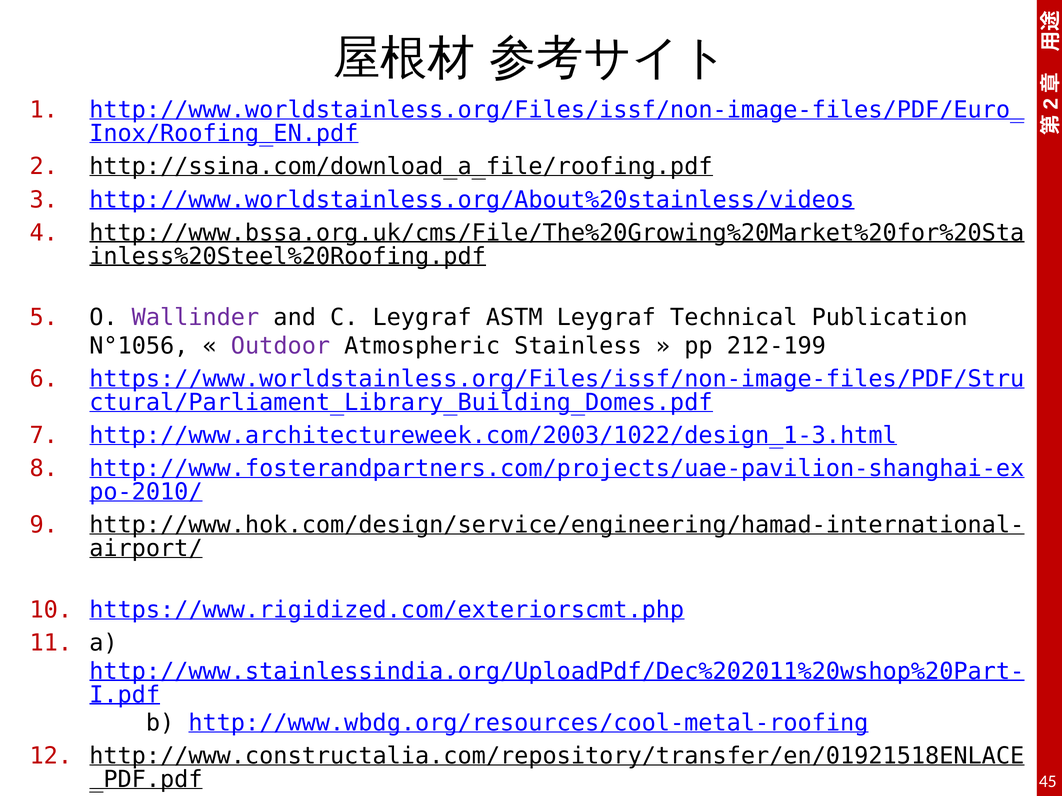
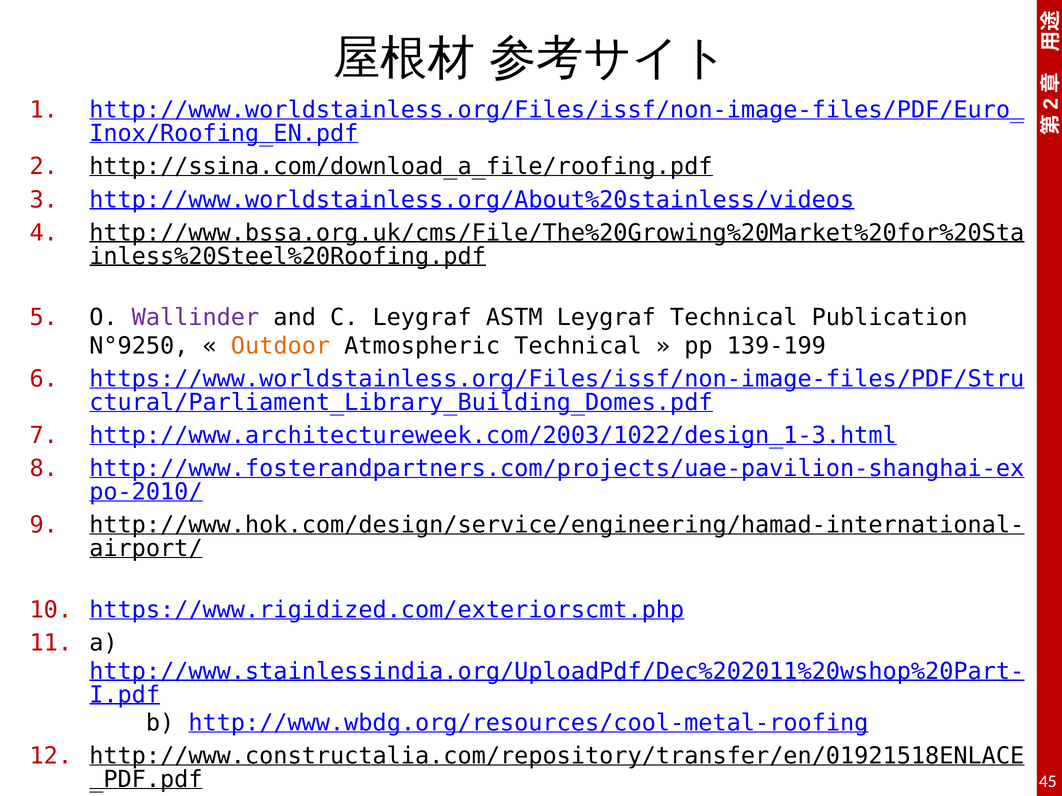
N°1056: N°1056 -> N°9250
Outdoor colour: purple -> orange
Atmospheric Stainless: Stainless -> Technical
212-199: 212-199 -> 139-199
